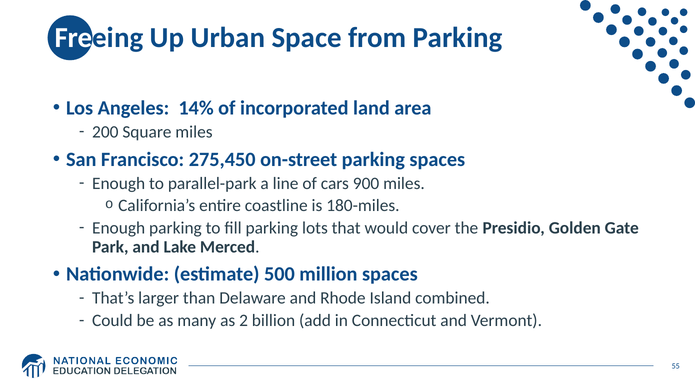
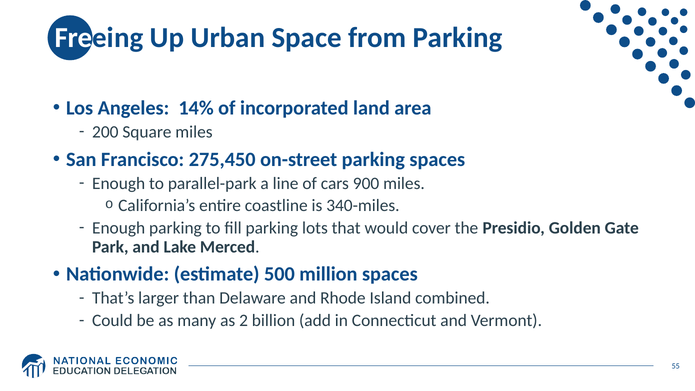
180-miles: 180-miles -> 340-miles
